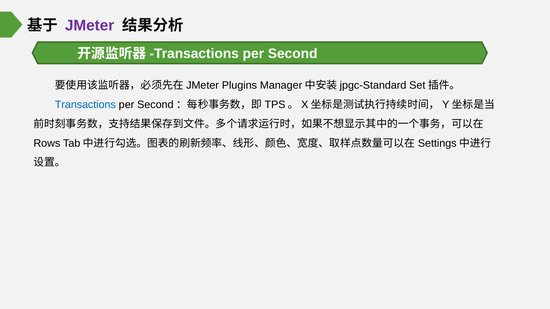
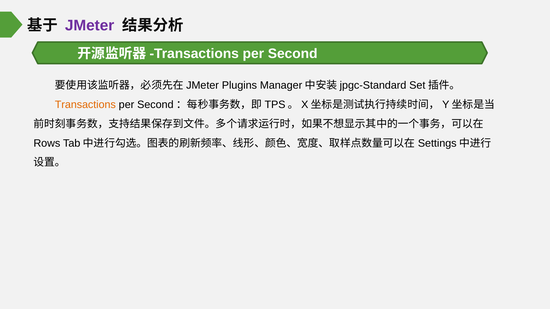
Transactions colour: blue -> orange
